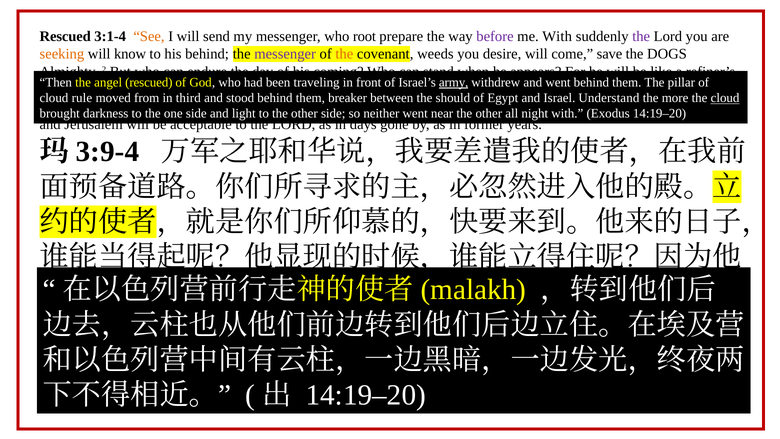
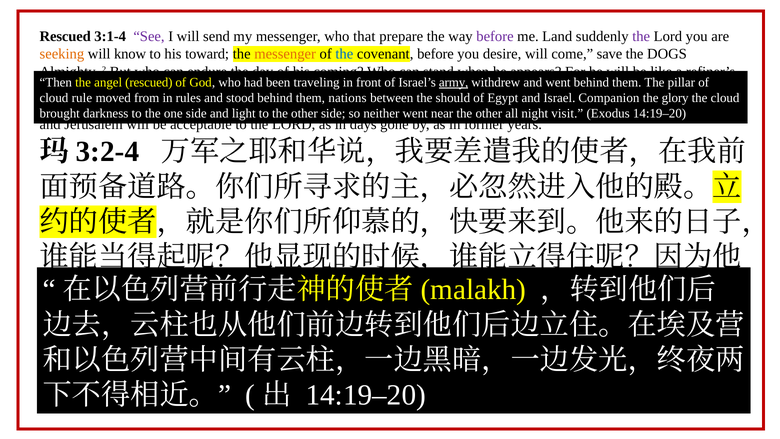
See colour: orange -> purple
root: root -> that
me With: With -> Land
his behind: behind -> toward
messenger at (285, 54) colour: purple -> orange
the at (344, 54) colour: orange -> blue
covenant weeds: weeds -> before
third: third -> rules
breaker: breaker -> nations
Understand: Understand -> Companion
more: more -> glory
cloud at (725, 98) underline: present -> none
with at (567, 114): with -> visit
3:9-4: 3:9-4 -> 3:2-4
